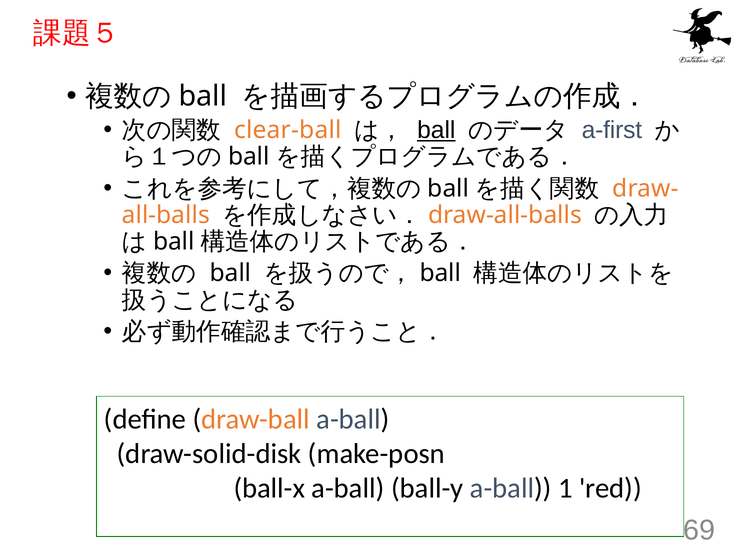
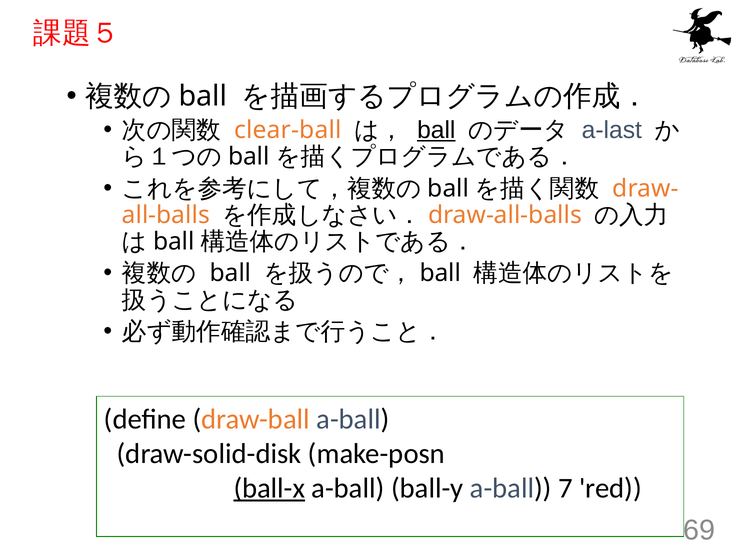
a-first: a-first -> a-last
ball-x underline: none -> present
1: 1 -> 7
